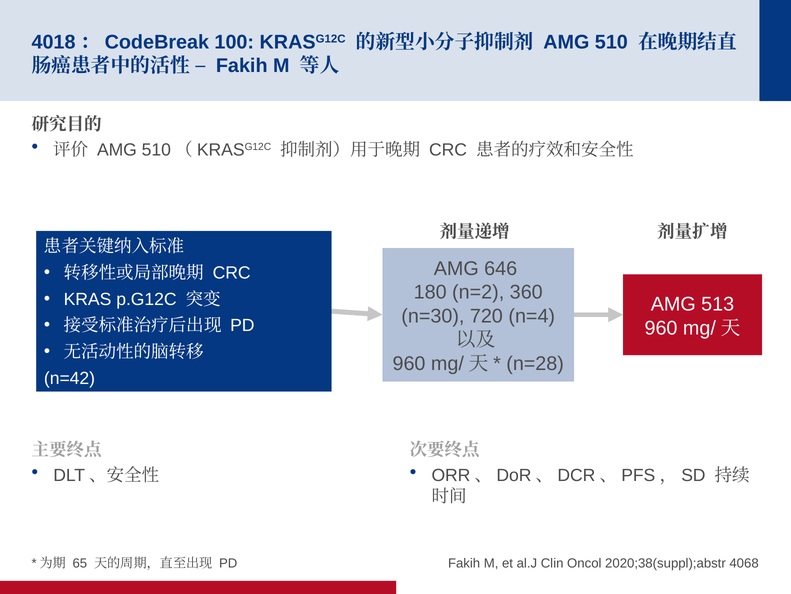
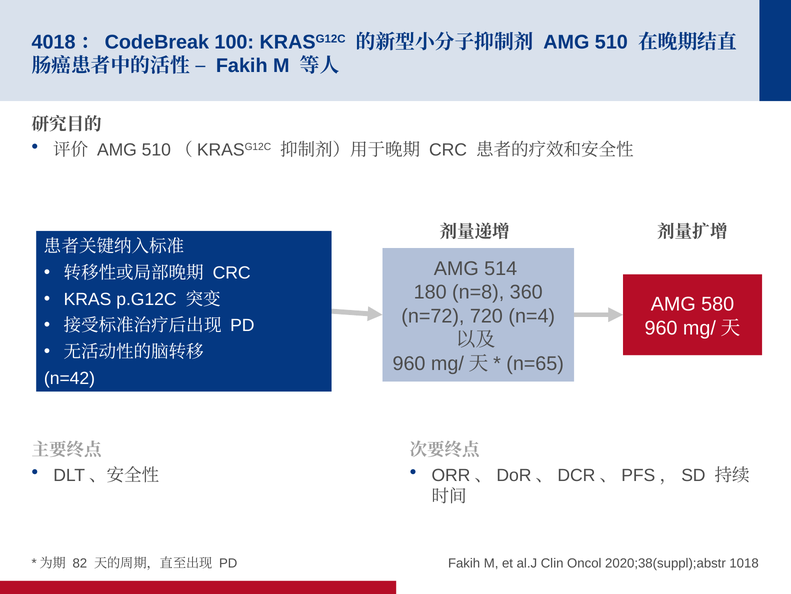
646: 646 -> 514
n=2: n=2 -> n=8
513: 513 -> 580
n=30: n=30 -> n=72
n=28: n=28 -> n=65
65: 65 -> 82
4068: 4068 -> 1018
